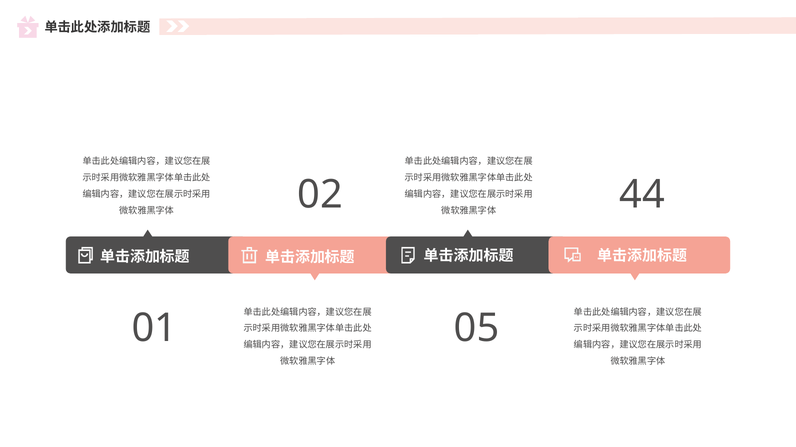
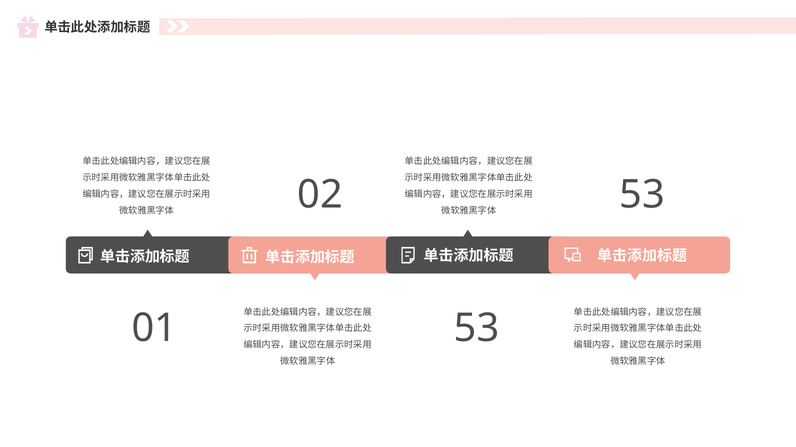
02 44: 44 -> 53
01 05: 05 -> 53
